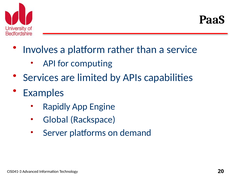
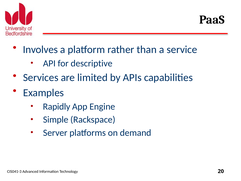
computing: computing -> descriptive
Global: Global -> Simple
